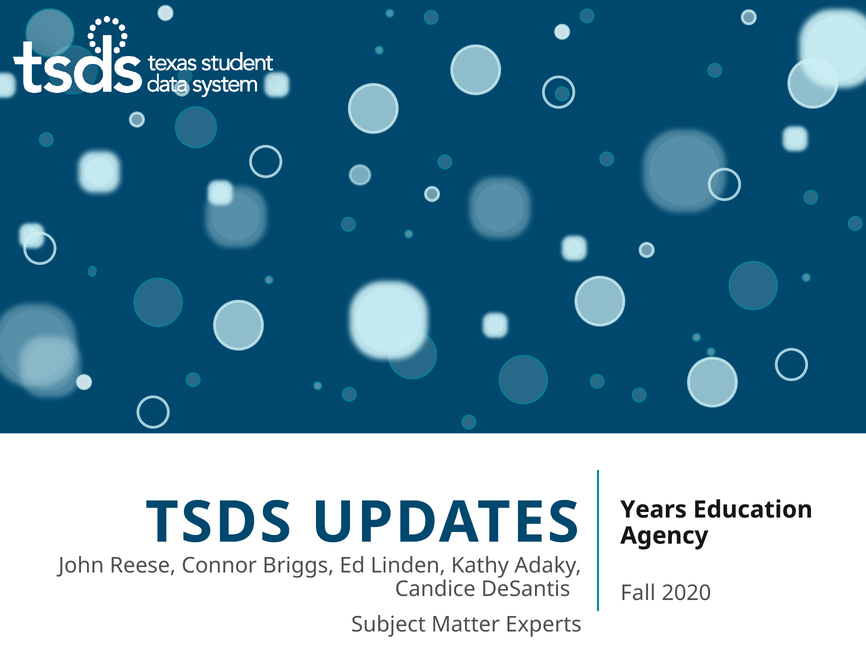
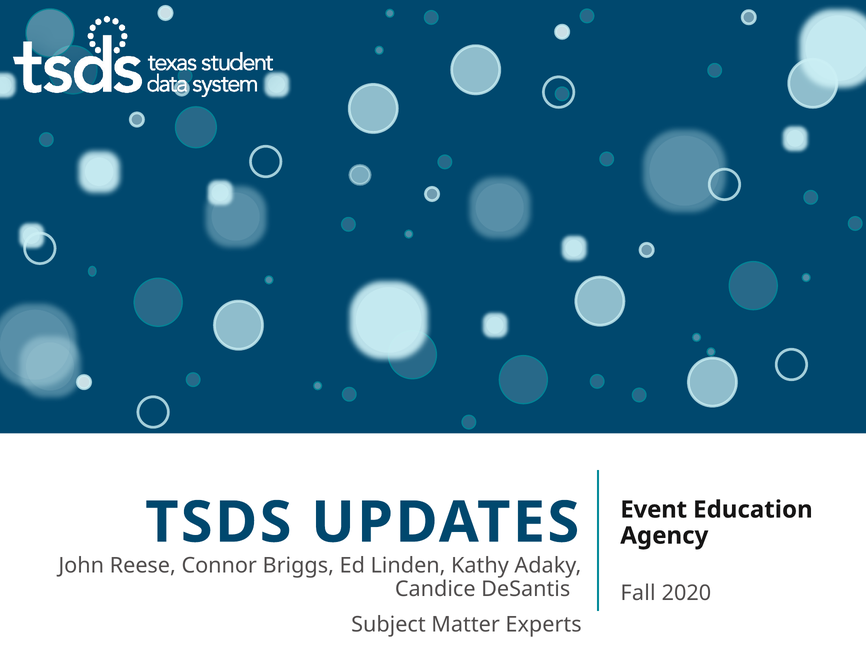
Years: Years -> Event
